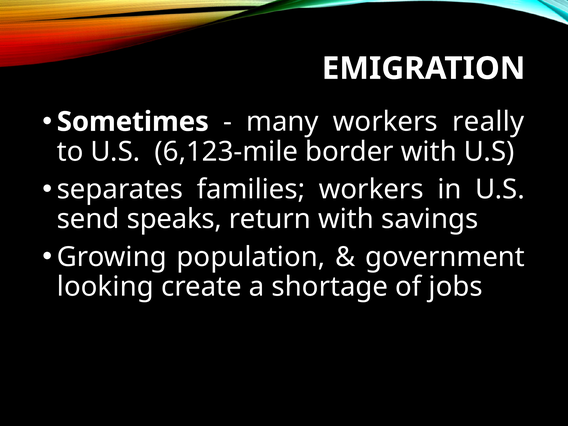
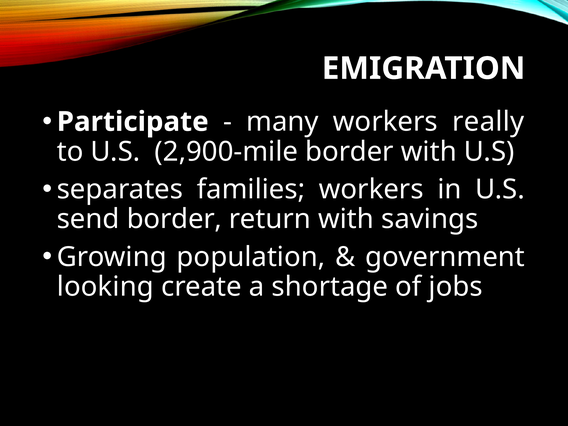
Sometimes: Sometimes -> Participate
6,123-mile: 6,123-mile -> 2,900-mile
send speaks: speaks -> border
